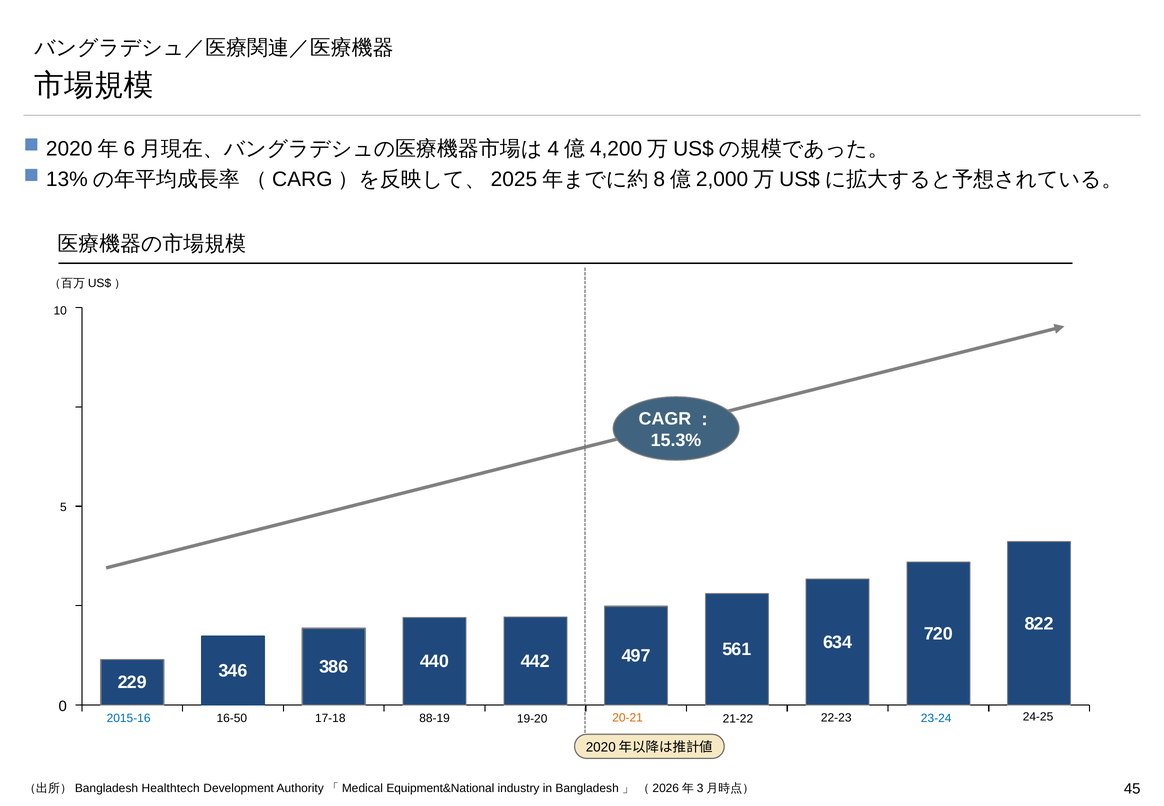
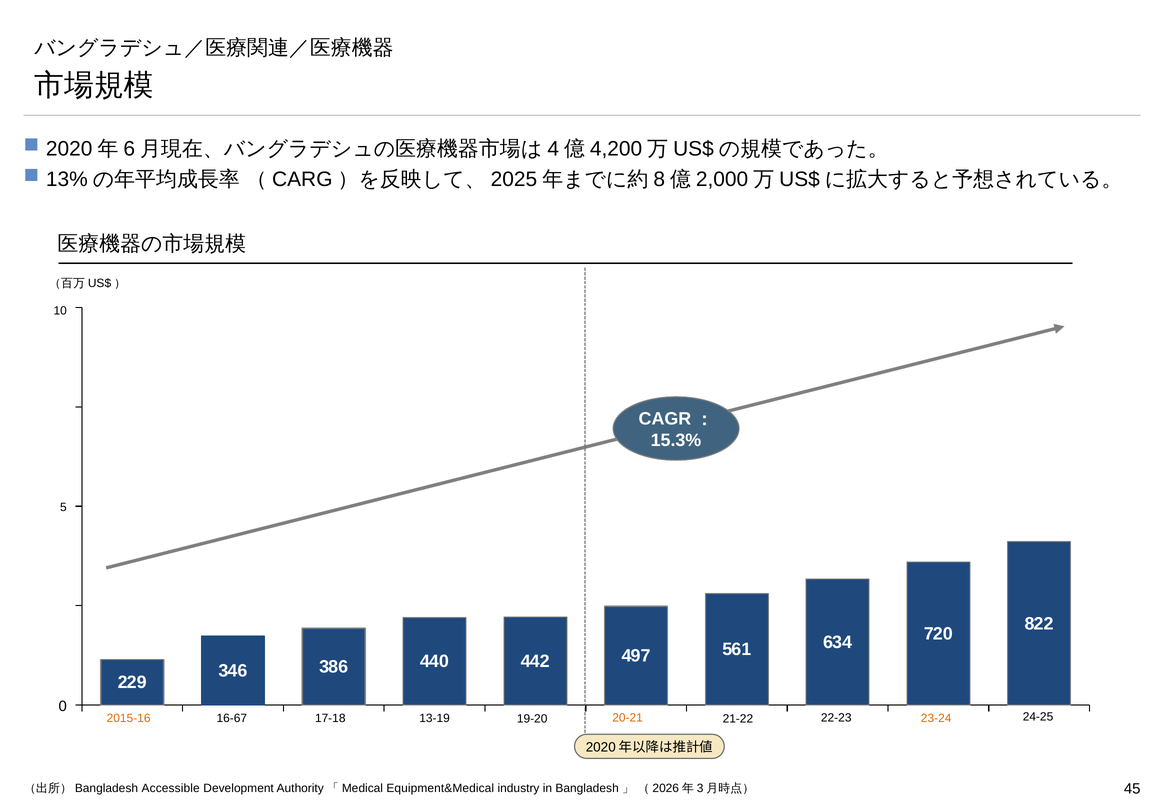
2015-16 colour: blue -> orange
16-50: 16-50 -> 16-67
88-19: 88-19 -> 13-19
23-24 colour: blue -> orange
Healthtech: Healthtech -> Accessible
Equipment&National: Equipment&National -> Equipment&Medical
